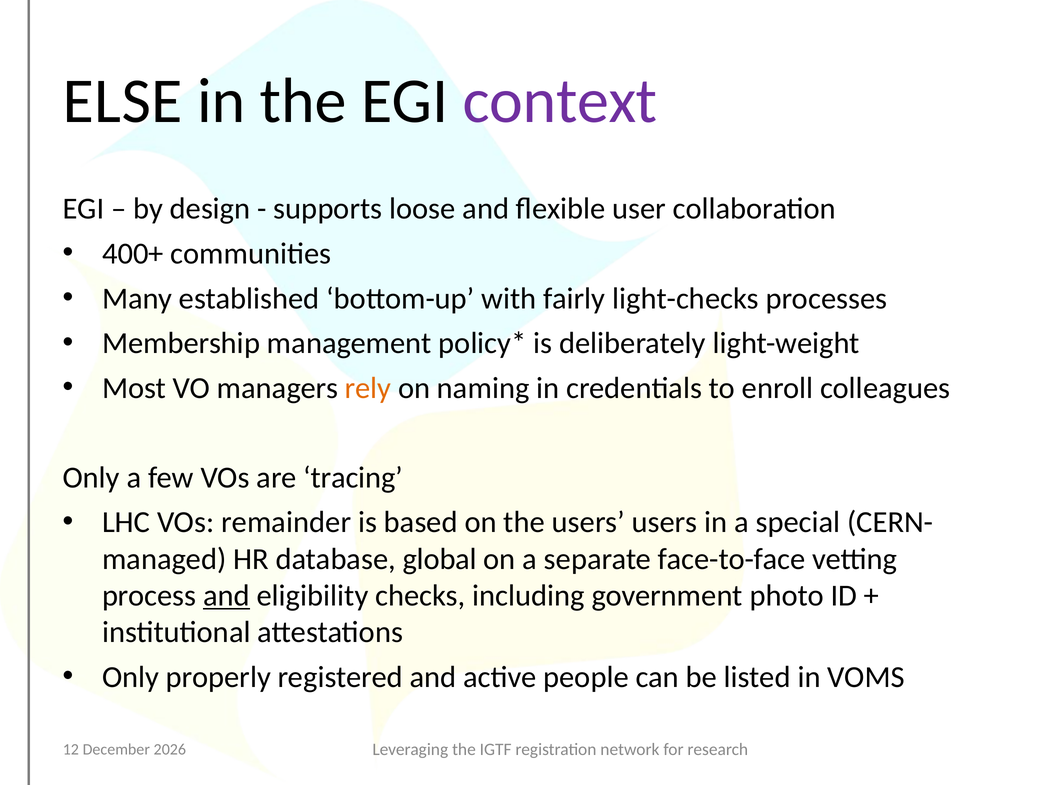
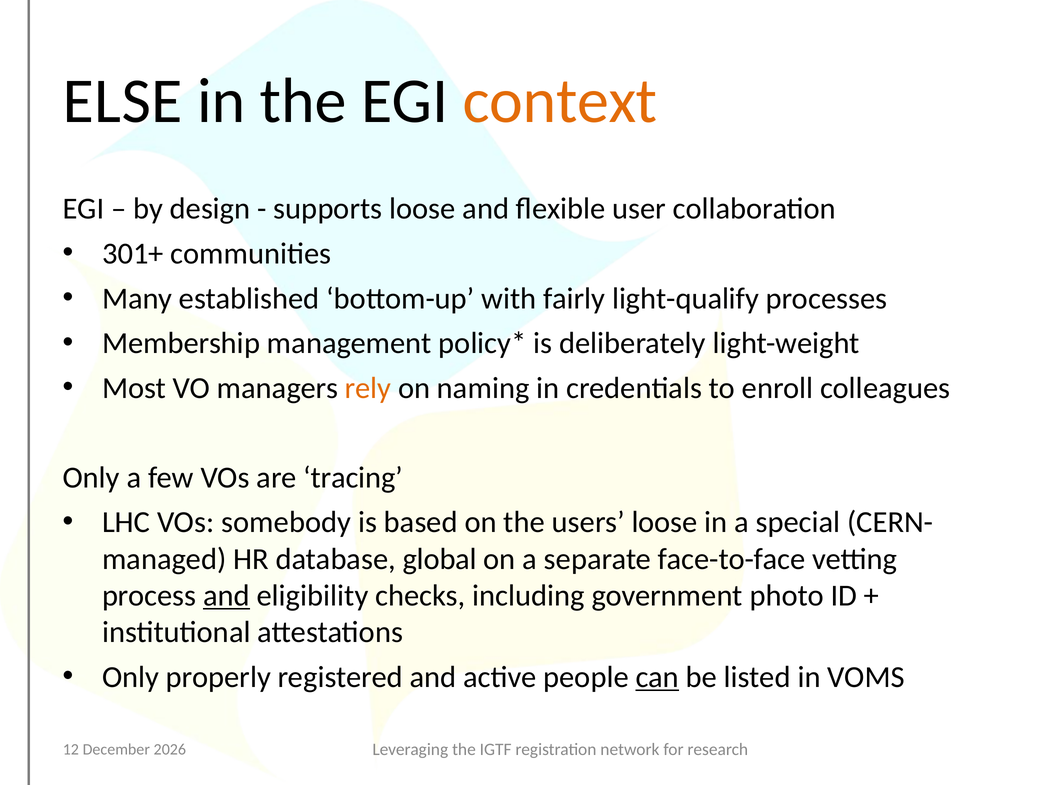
context colour: purple -> orange
400+: 400+ -> 301+
light-checks: light-checks -> light-qualify
remainder: remainder -> somebody
users users: users -> loose
can underline: none -> present
